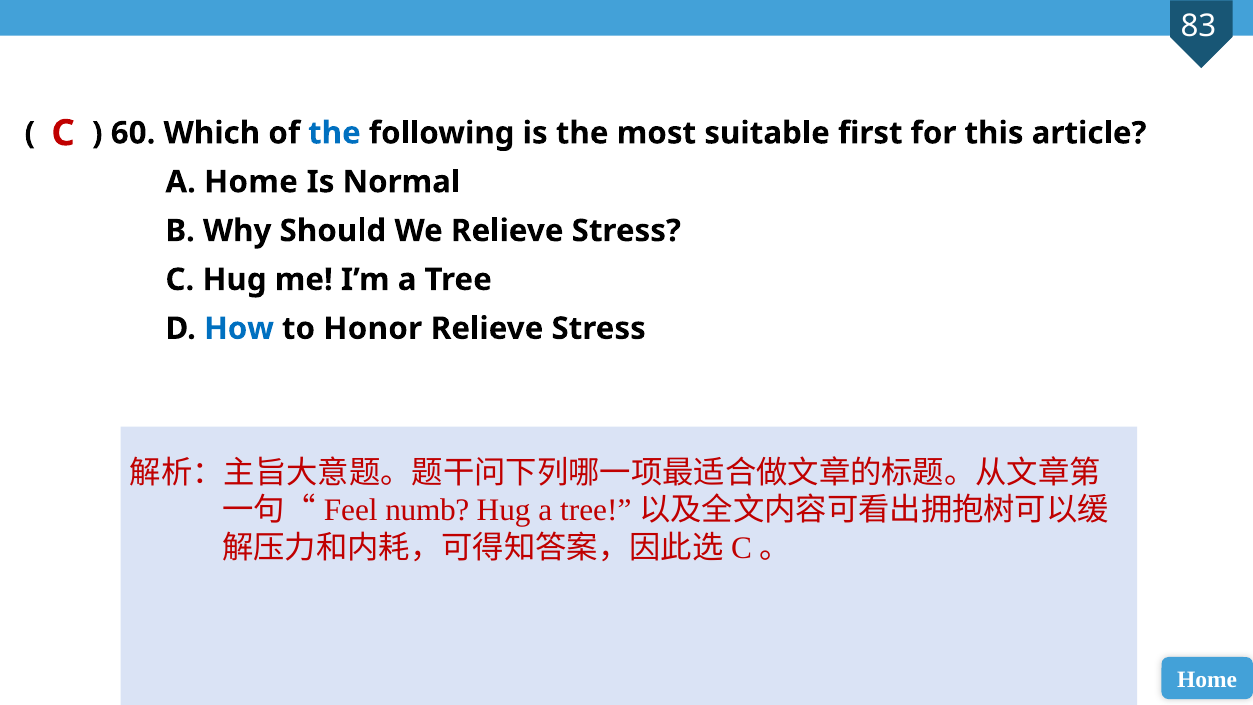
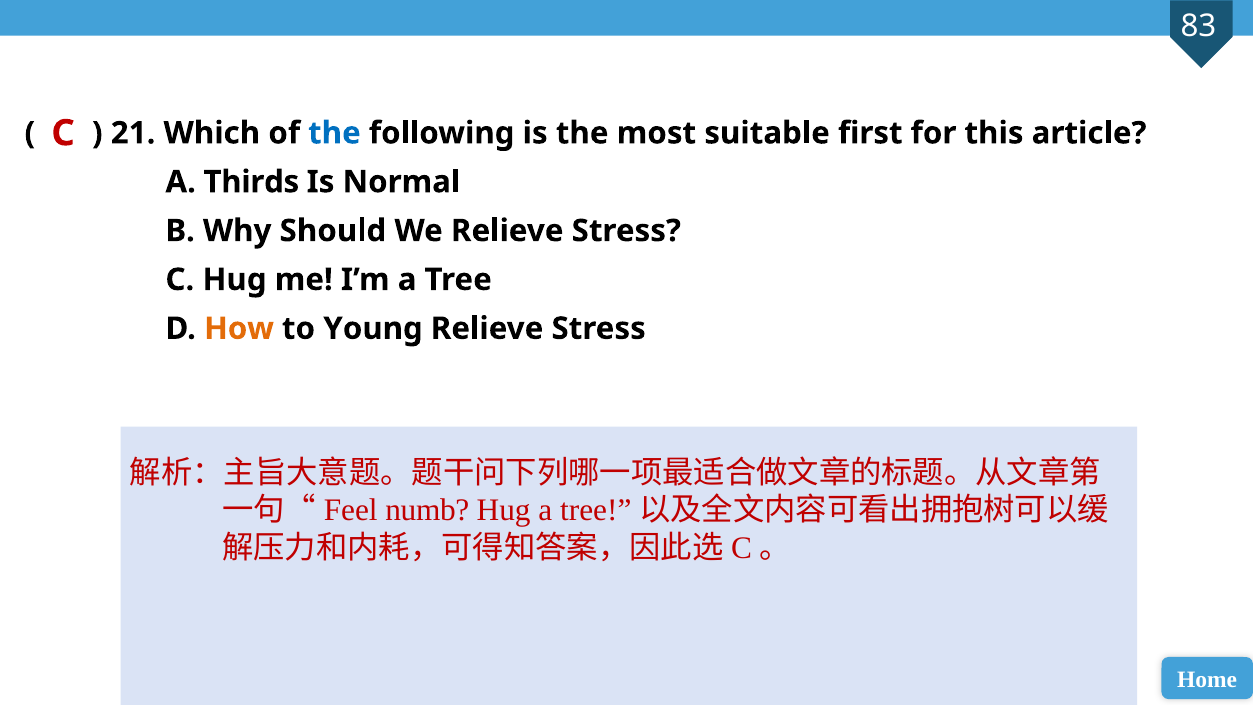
60: 60 -> 21
A Home: Home -> Thirds
How colour: blue -> orange
Honor: Honor -> Young
